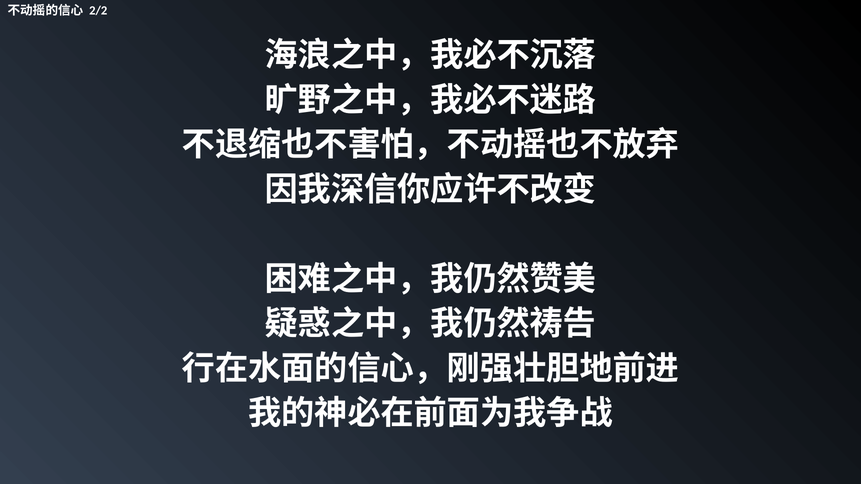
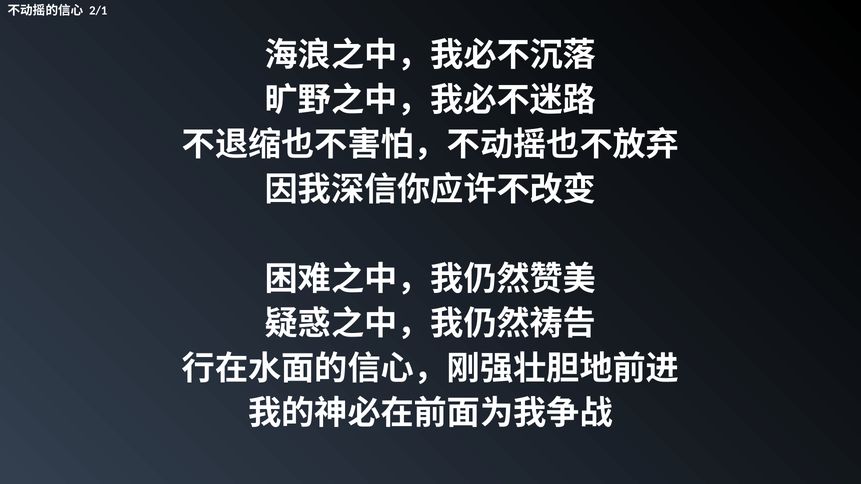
2/2: 2/2 -> 2/1
